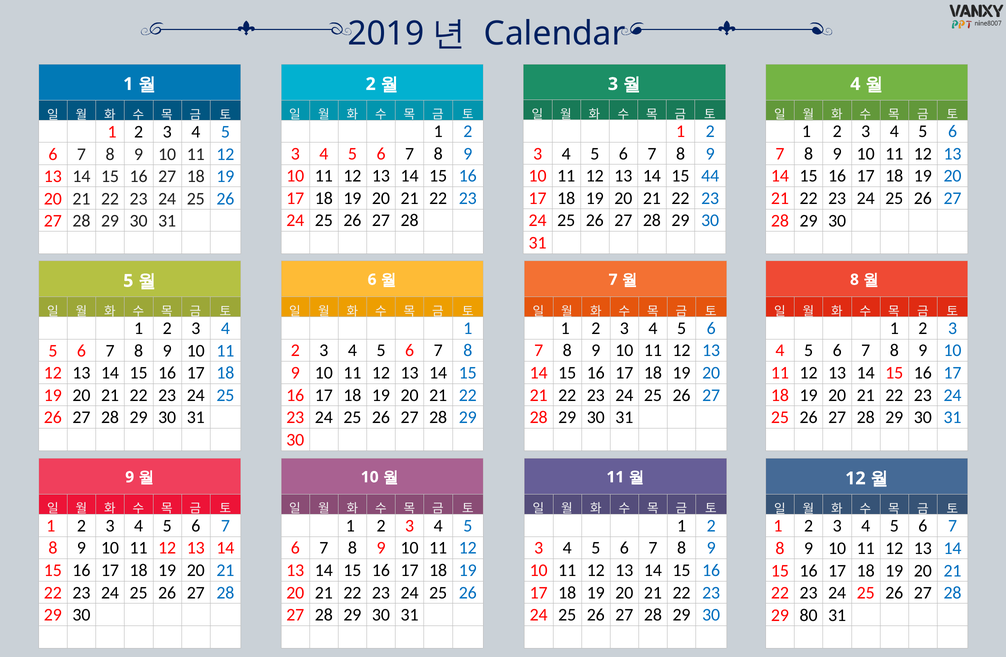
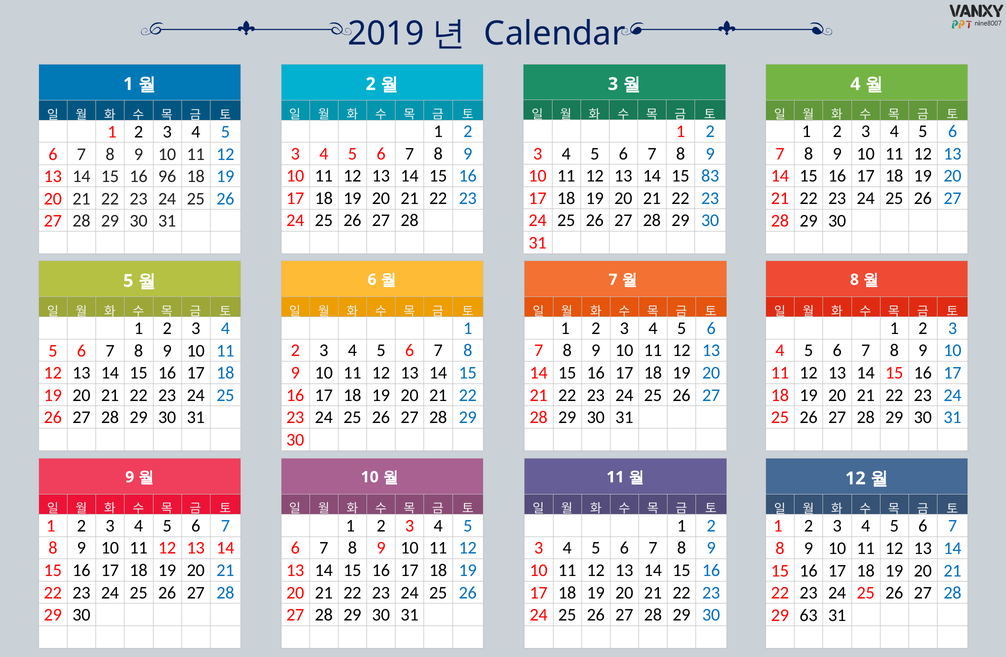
44: 44 -> 83
16 27: 27 -> 96
80: 80 -> 63
